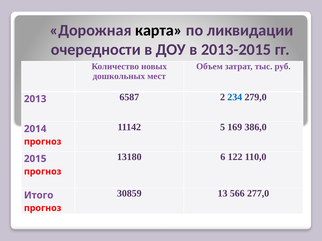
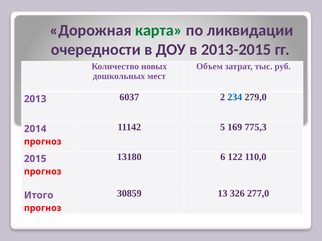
карта colour: black -> green
6587: 6587 -> 6037
386,0: 386,0 -> 775,3
566: 566 -> 326
